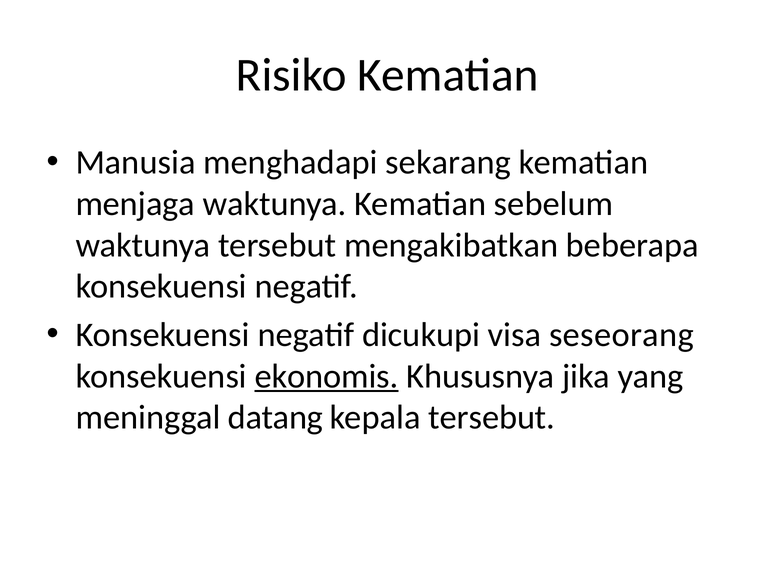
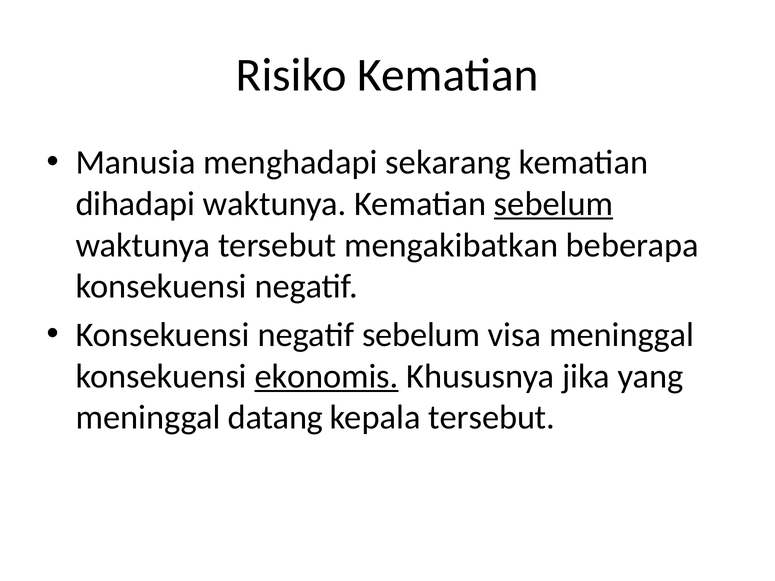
menjaga: menjaga -> dihadapi
sebelum at (554, 204) underline: none -> present
negatif dicukupi: dicukupi -> sebelum
visa seseorang: seseorang -> meninggal
